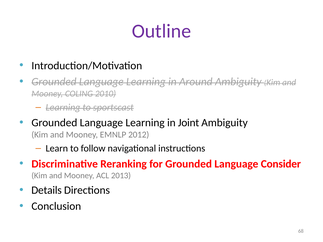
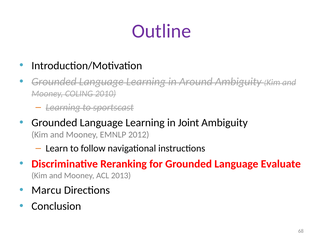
Consider: Consider -> Evaluate
Details: Details -> Marcu
